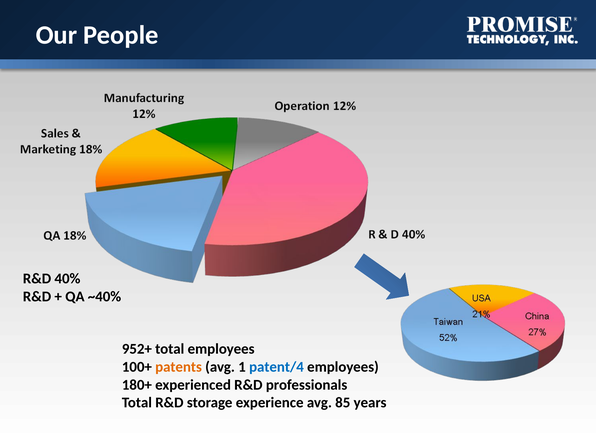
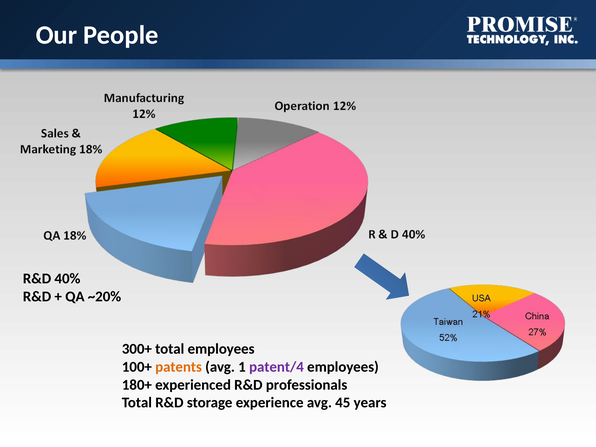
~40%: ~40% -> ~20%
952+: 952+ -> 300+
patent/4 colour: blue -> purple
85: 85 -> 45
